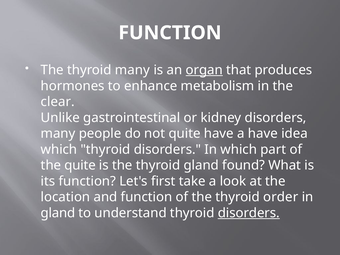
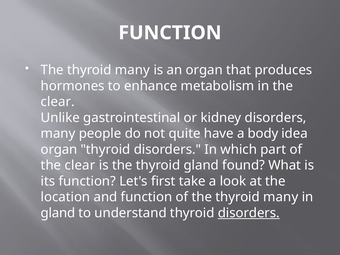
organ at (204, 70) underline: present -> none
a have: have -> body
which at (59, 149): which -> organ
quite at (80, 165): quite -> clear
of the thyroid order: order -> many
